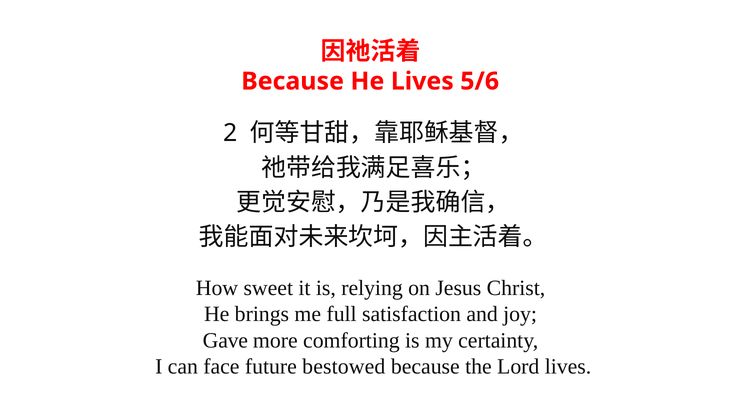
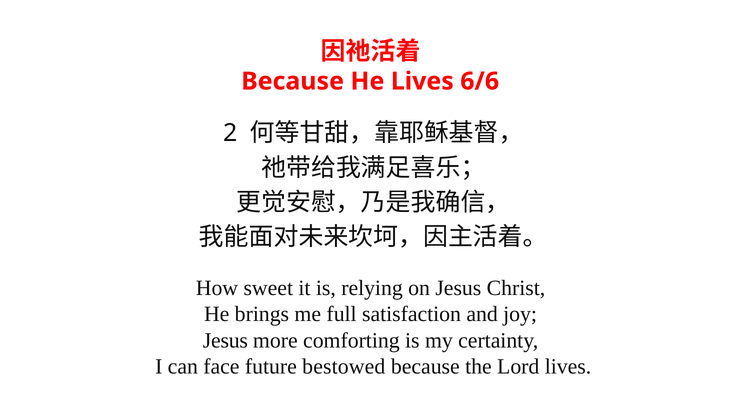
5/6: 5/6 -> 6/6
Gave at (225, 341): Gave -> Jesus
